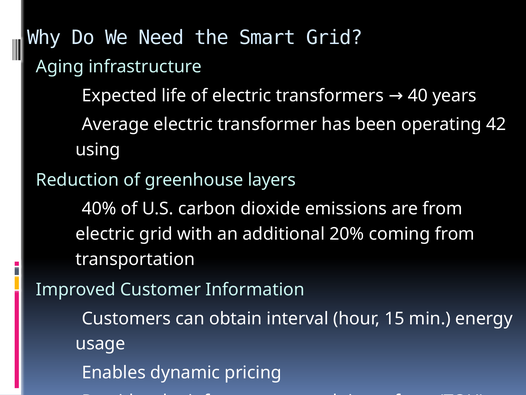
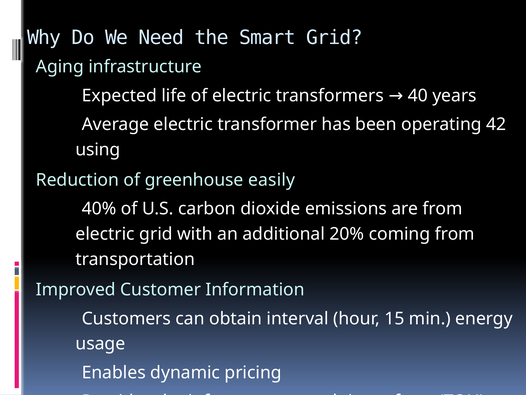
layers: layers -> easily
